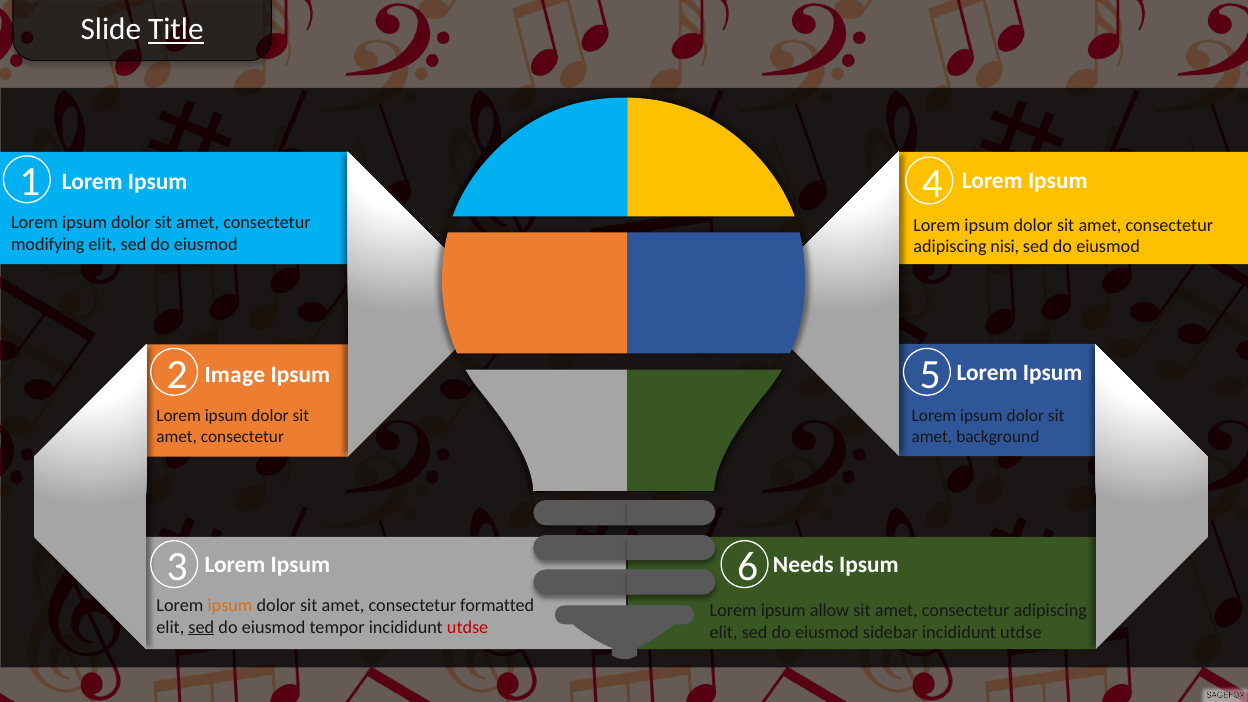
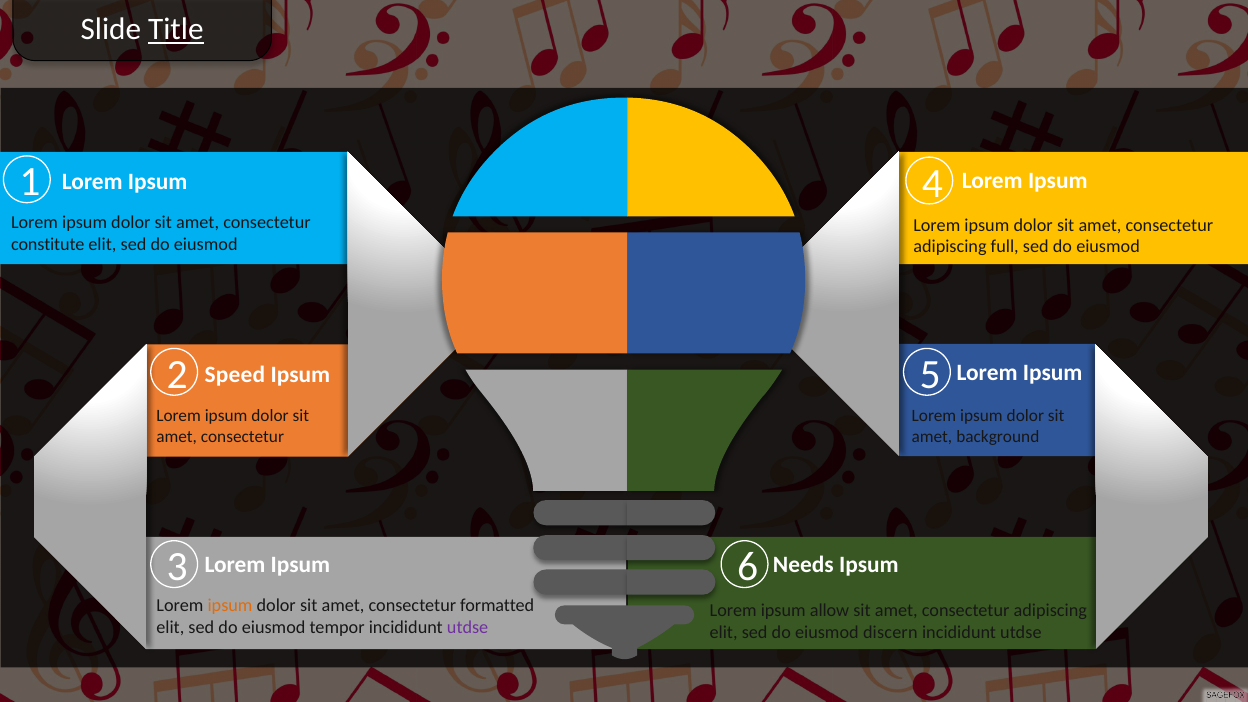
modifying: modifying -> constitute
nisi: nisi -> full
Image: Image -> Speed
sed at (201, 627) underline: present -> none
utdse at (468, 627) colour: red -> purple
sidebar: sidebar -> discern
